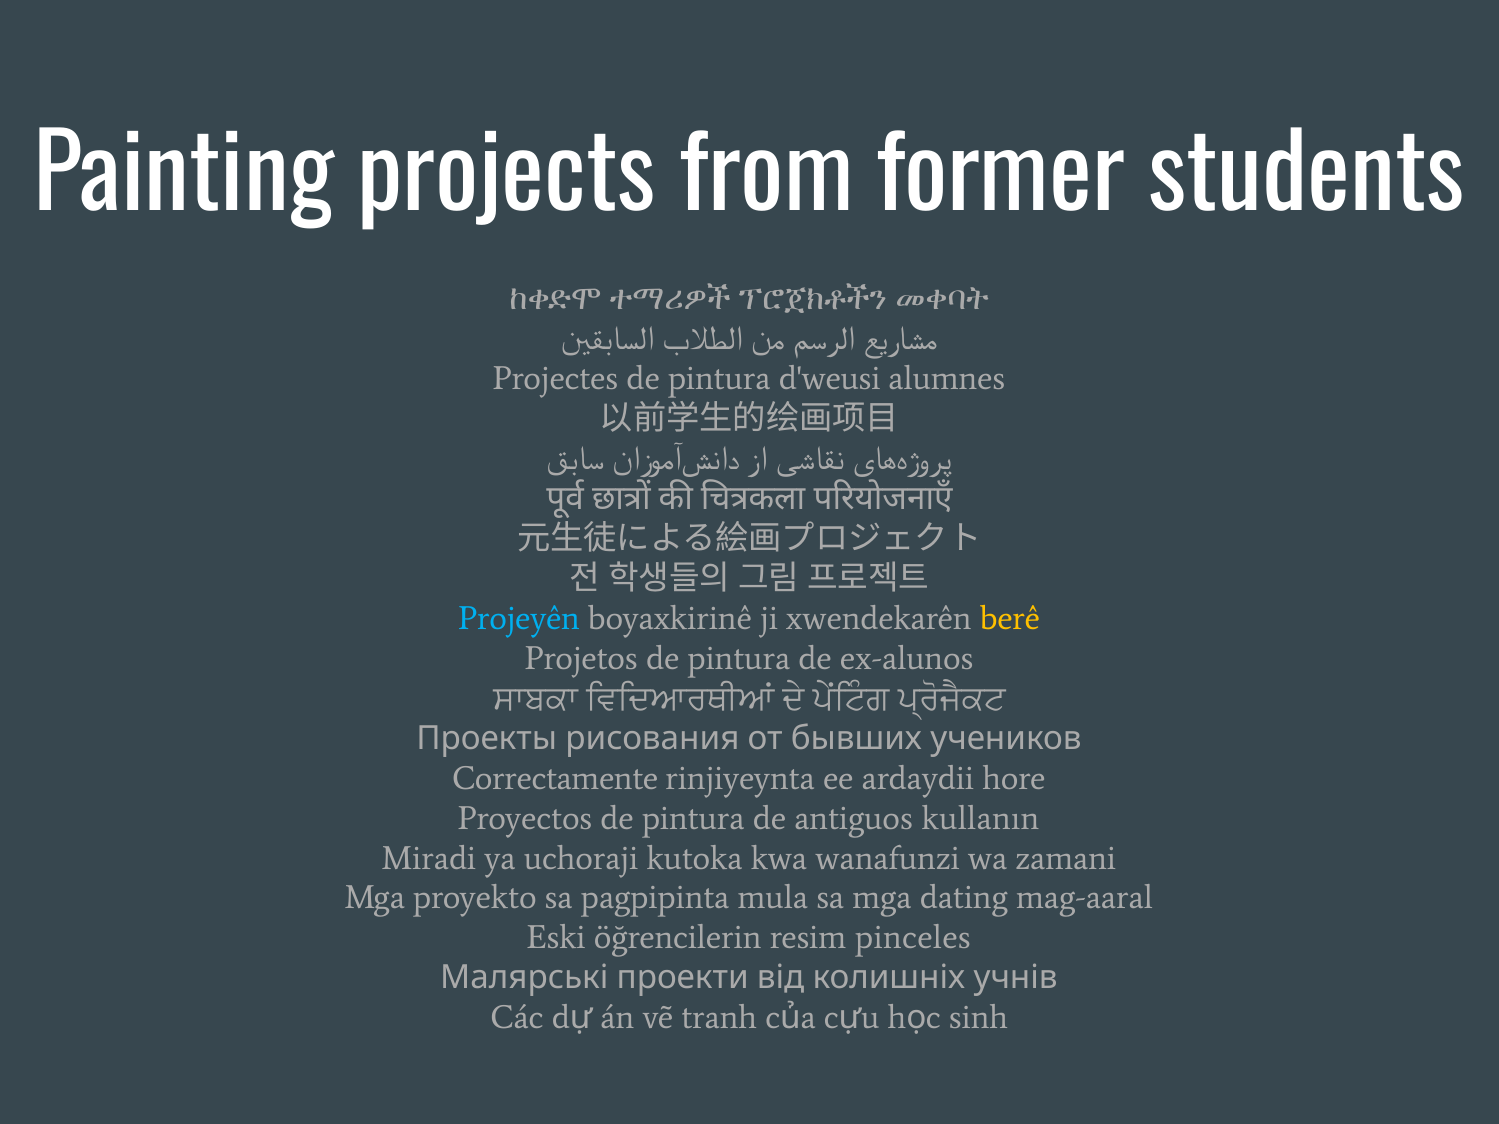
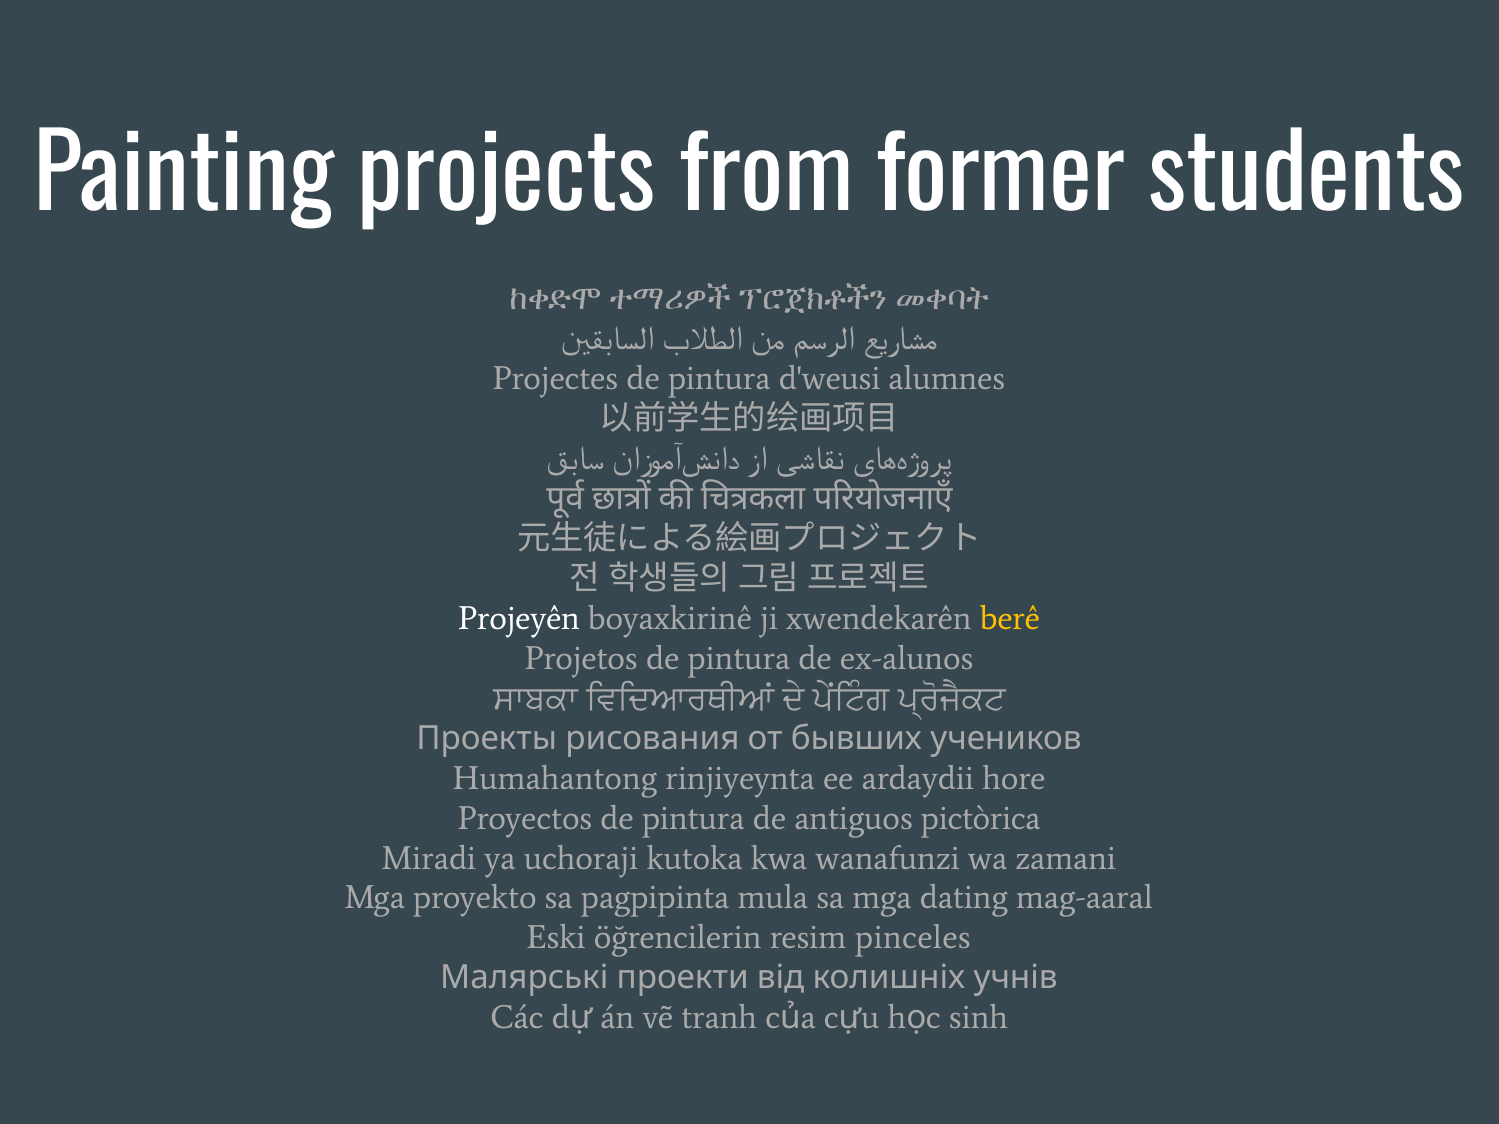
Projeyên colour: light blue -> white
Correctamente: Correctamente -> Humahantong
kullanın: kullanın -> pictòrica
